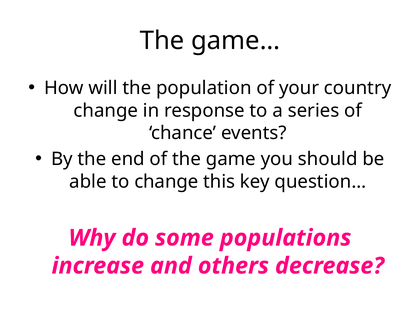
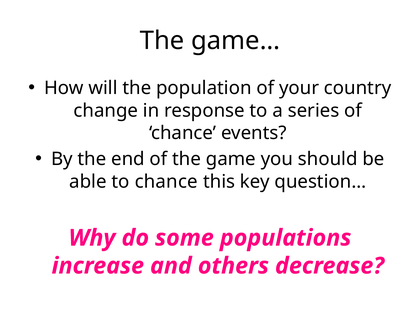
to change: change -> chance
